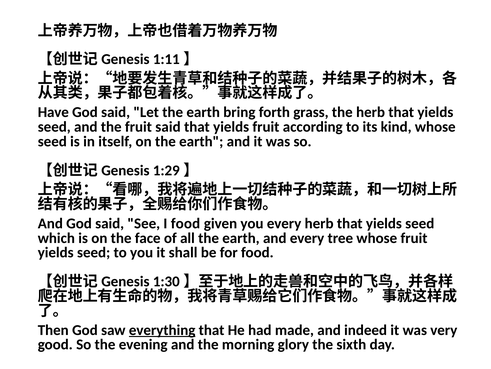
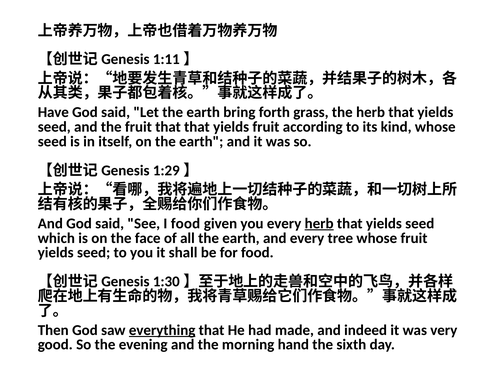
fruit said: said -> that
herb at (319, 223) underline: none -> present
glory: glory -> hand
